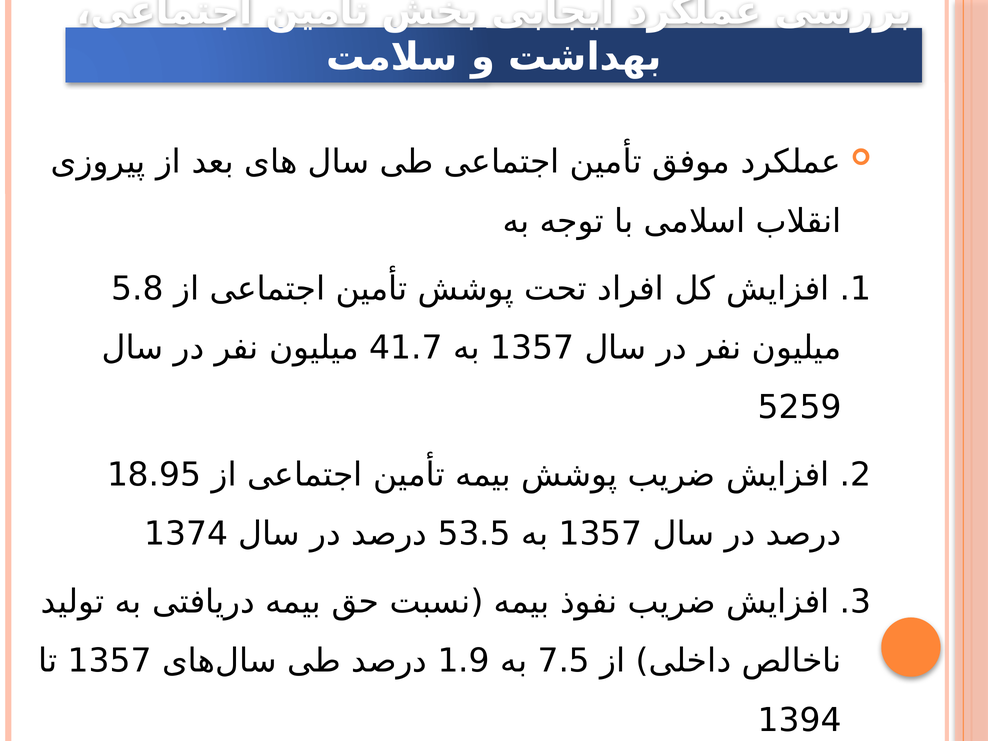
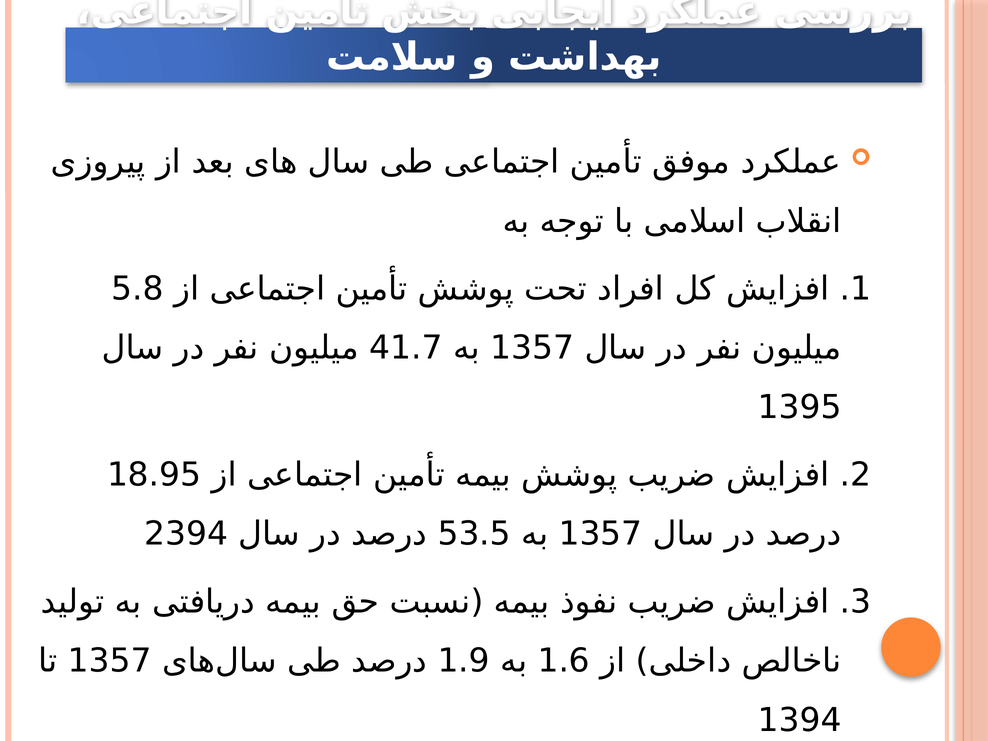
5259: 5259 -> 1395
1374: 1374 -> 2394
7.5: 7.5 -> 1.6
